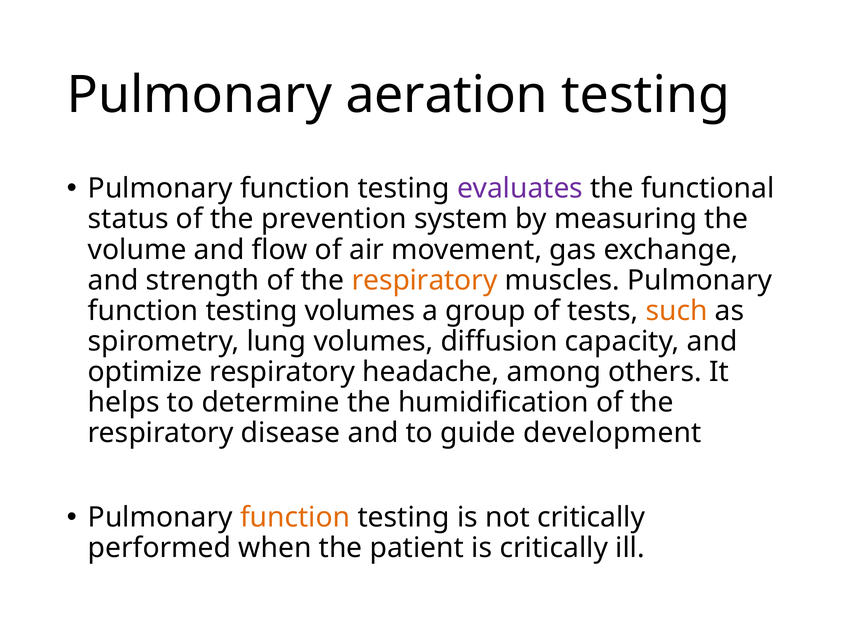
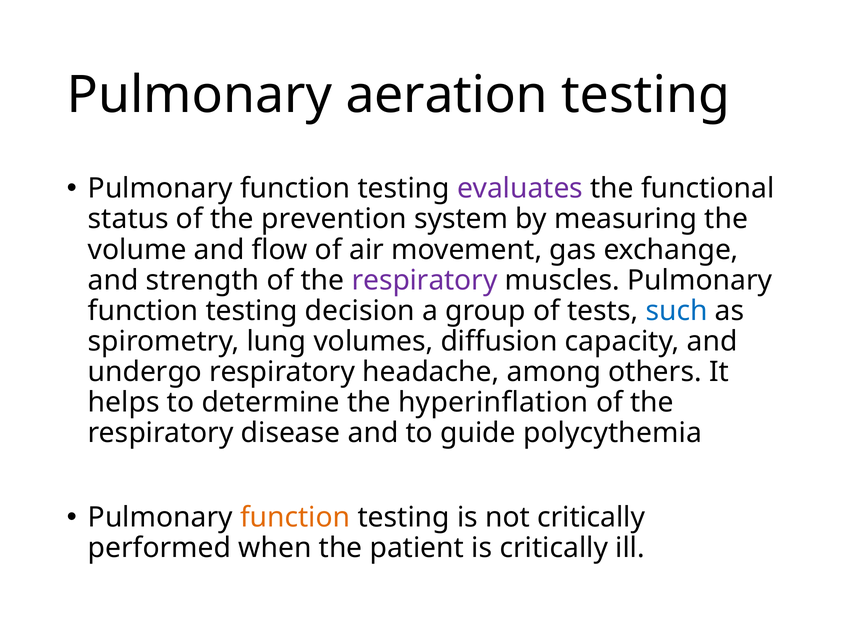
respiratory at (425, 280) colour: orange -> purple
testing volumes: volumes -> decision
such colour: orange -> blue
optimize: optimize -> undergo
humidification: humidification -> hyperinflation
development: development -> polycythemia
